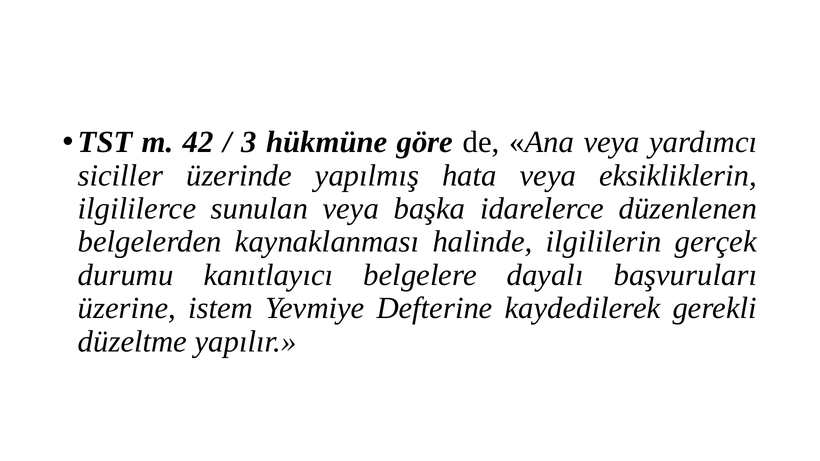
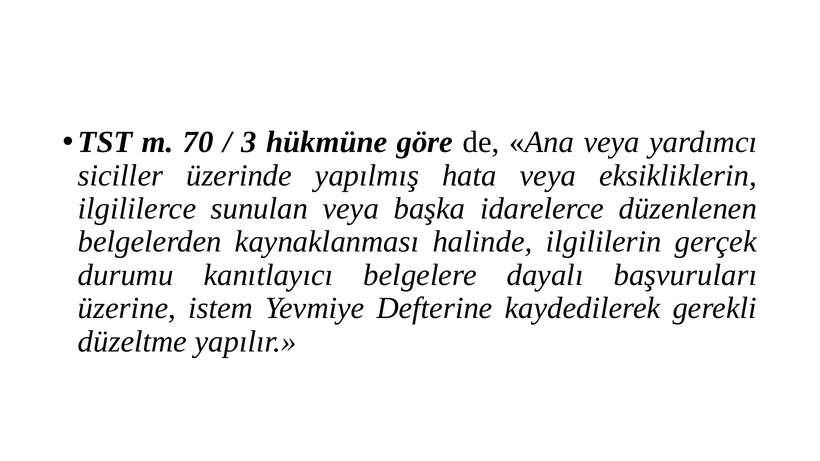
42: 42 -> 70
